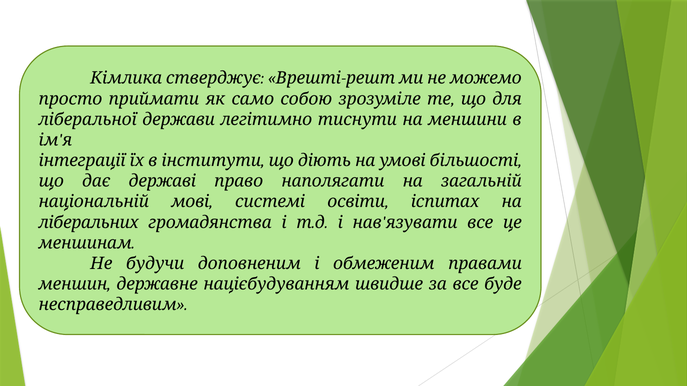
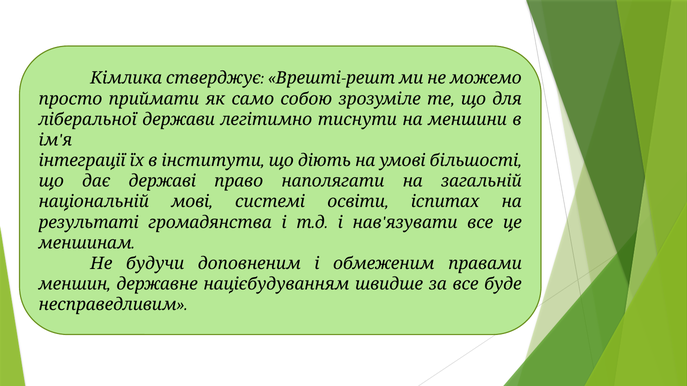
ліберальних: ліберальних -> результаті
